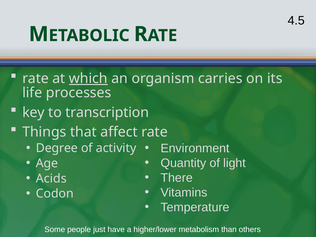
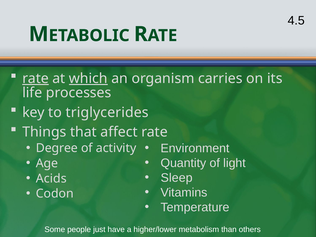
rate at (36, 78) underline: none -> present
transcription: transcription -> triglycerides
There: There -> Sleep
